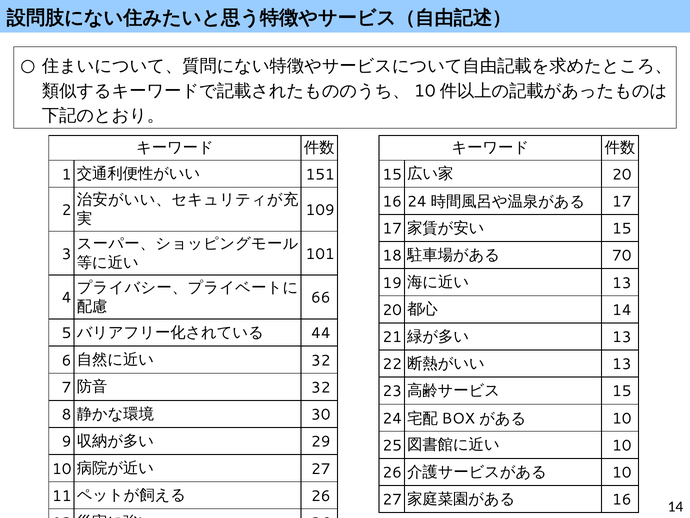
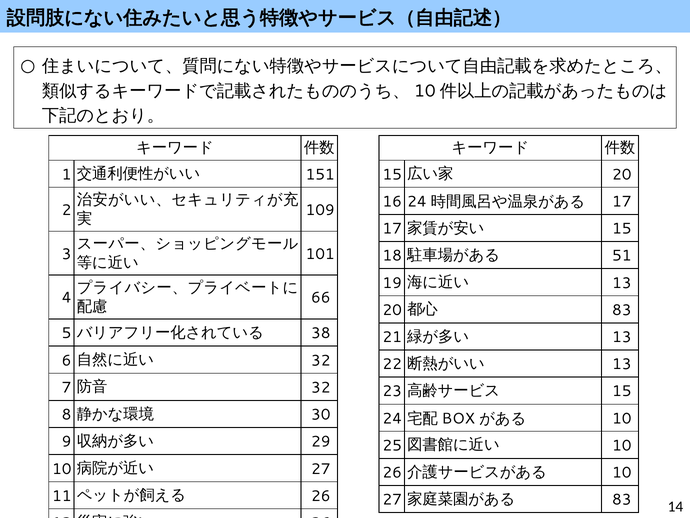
70: 70 -> 51
14 at (622, 310): 14 -> 83
44: 44 -> 38
16 at (622, 499): 16 -> 83
